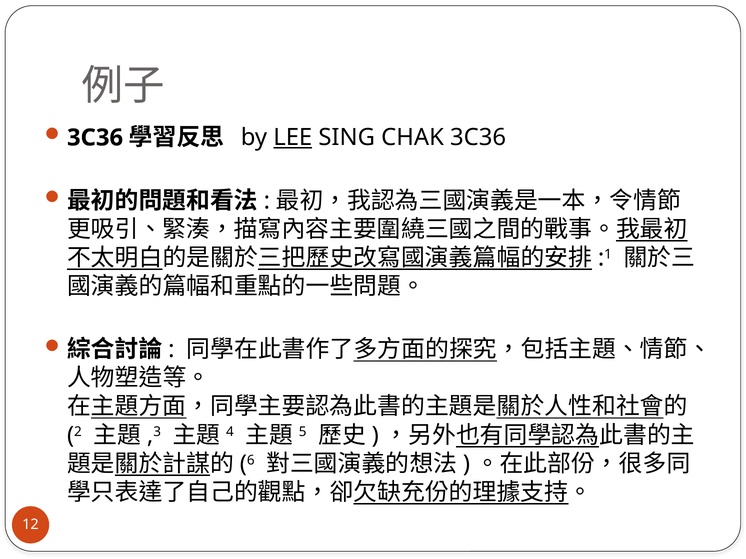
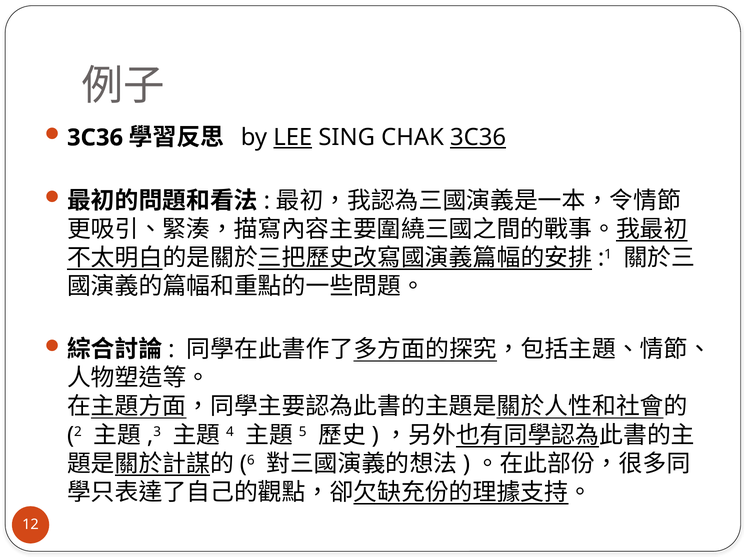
3C36 at (478, 138) underline: none -> present
